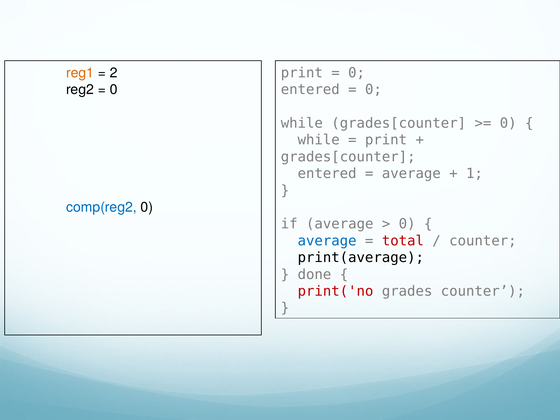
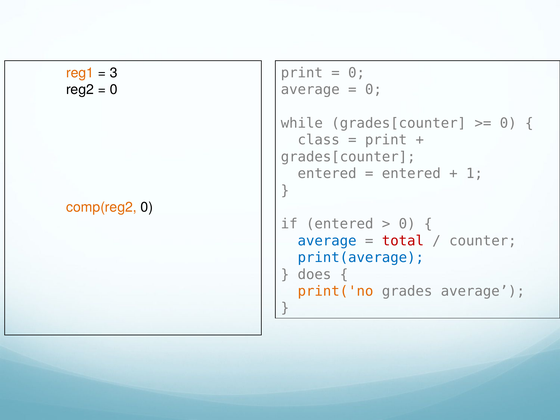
2: 2 -> 3
entered at (310, 90): entered -> average
while at (319, 140): while -> class
average at (411, 174): average -> entered
comp(reg2 colour: blue -> orange
if average: average -> entered
print(average colour: black -> blue
done: done -> does
print('no colour: red -> orange
grades counter: counter -> average
